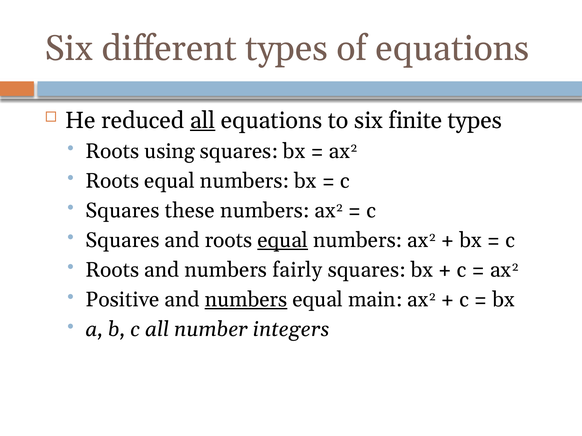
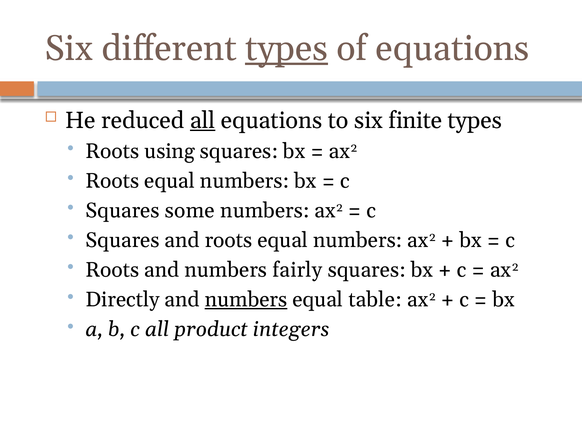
types at (286, 49) underline: none -> present
these: these -> some
equal at (283, 241) underline: present -> none
Positive: Positive -> Directly
main: main -> table
number: number -> product
